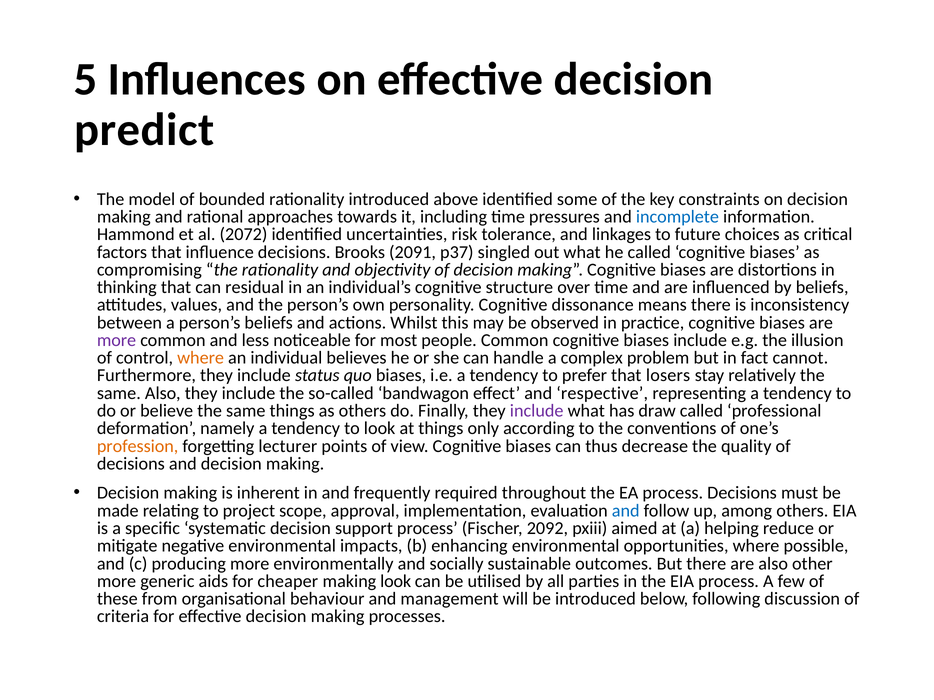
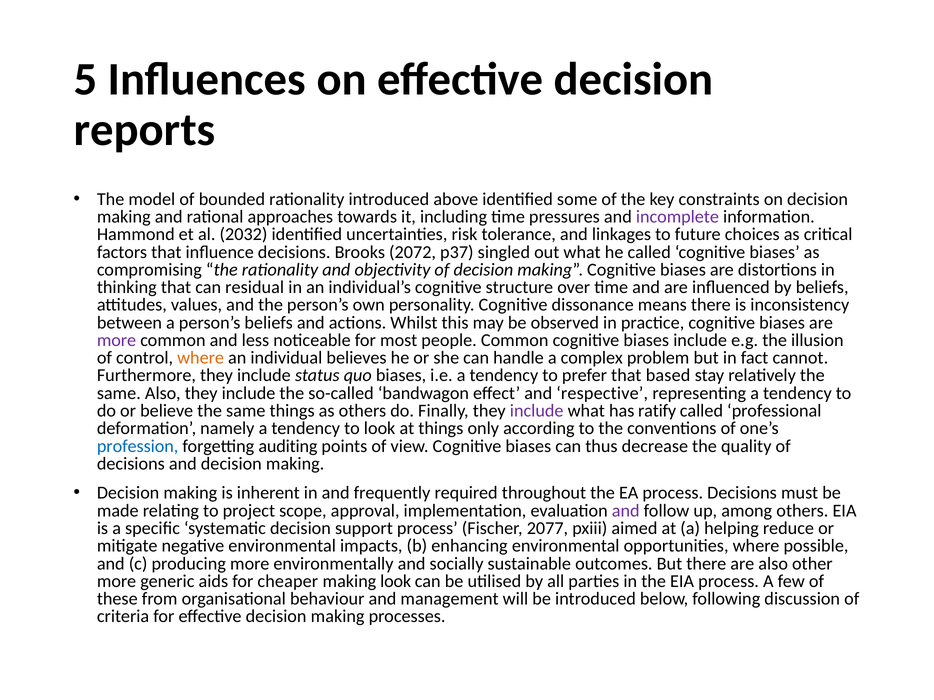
predict: predict -> reports
incomplete colour: blue -> purple
2072: 2072 -> 2032
2091: 2091 -> 2072
losers: losers -> based
draw: draw -> ratify
profession colour: orange -> blue
lecturer: lecturer -> auditing
and at (626, 511) colour: blue -> purple
2092: 2092 -> 2077
